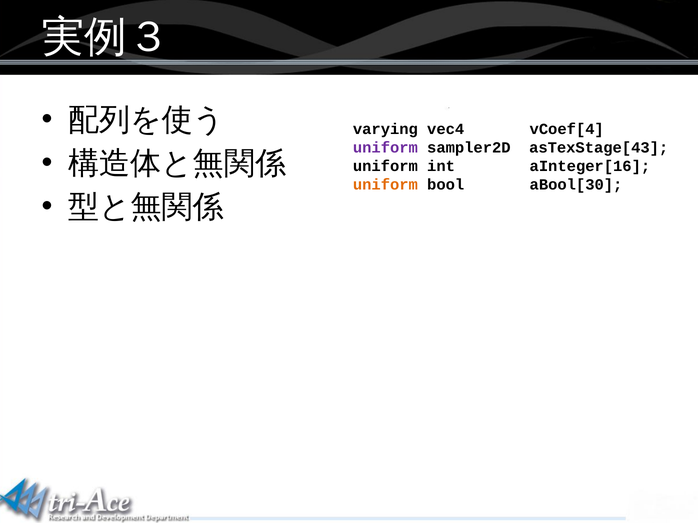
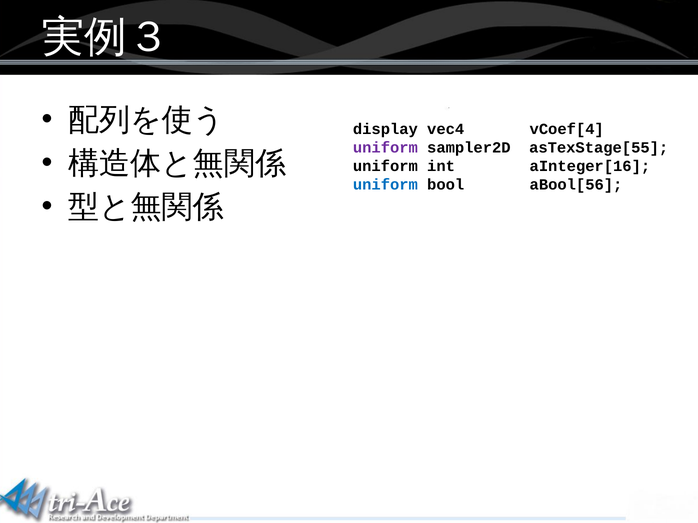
varying: varying -> display
asTexStage[43: asTexStage[43 -> asTexStage[55
uniform at (385, 185) colour: orange -> blue
aBool[30: aBool[30 -> aBool[56
